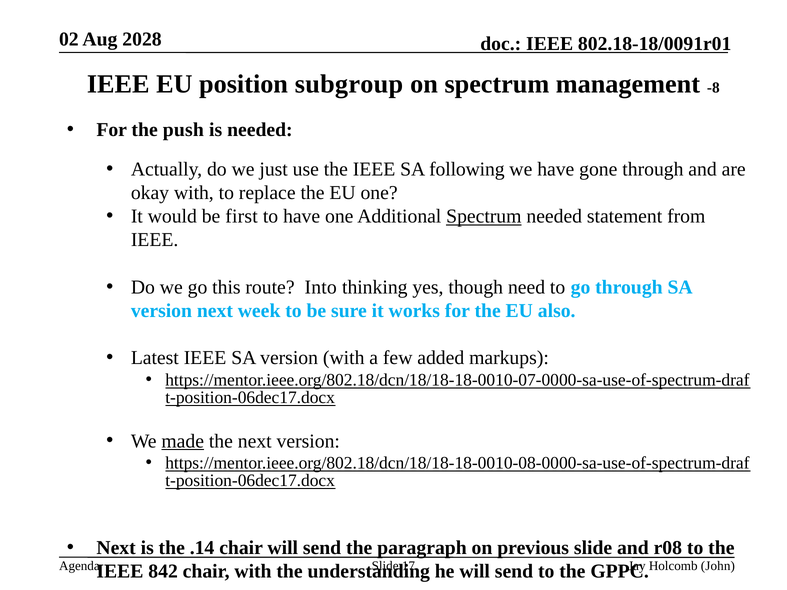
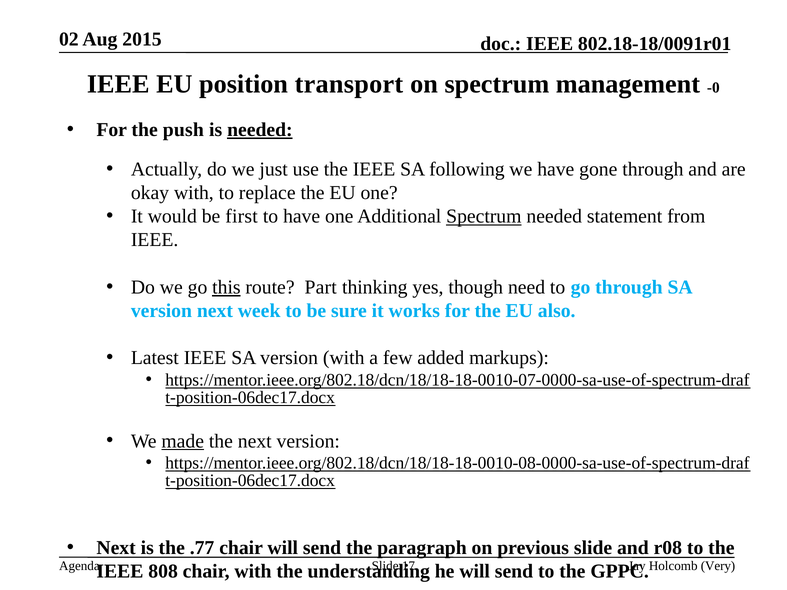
2028: 2028 -> 2015
subgroup: subgroup -> transport
-8: -8 -> -0
needed at (260, 130) underline: none -> present
this underline: none -> present
Into: Into -> Part
.14: .14 -> .77
John: John -> Very
842: 842 -> 808
